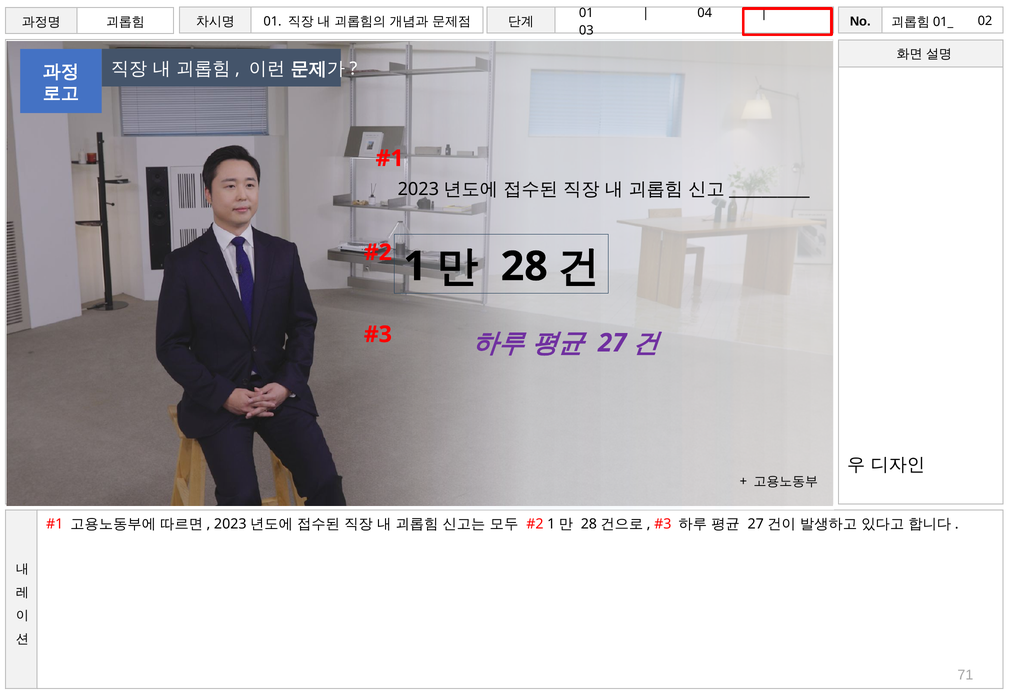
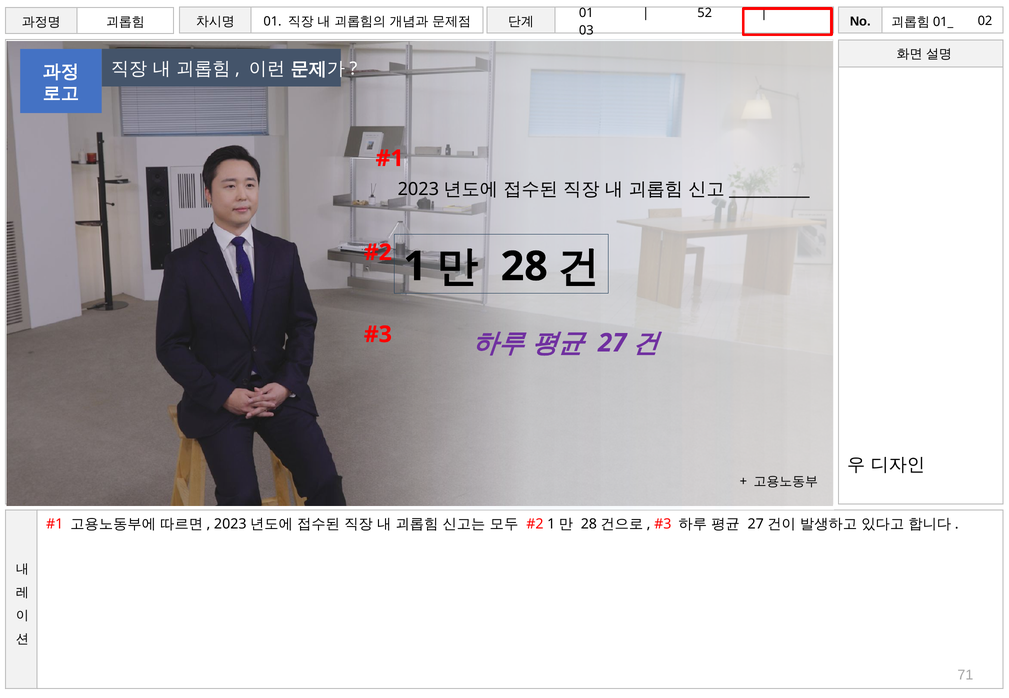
04: 04 -> 52
